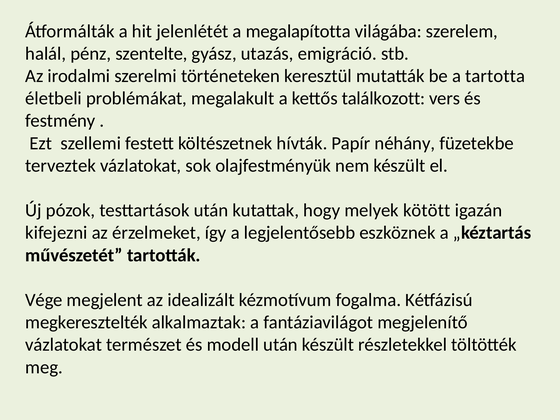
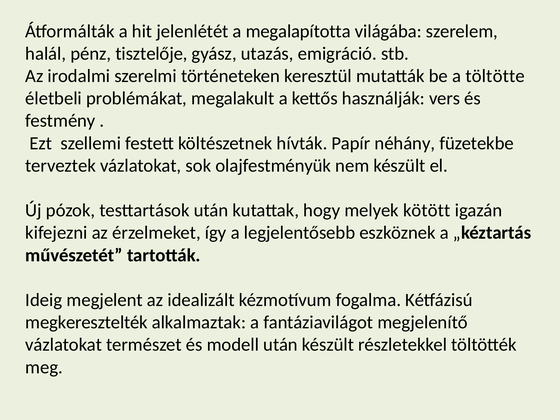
szentelte: szentelte -> tisztelője
tartotta: tartotta -> töltötte
találkozott: találkozott -> használják
Vége: Vége -> Ideig
